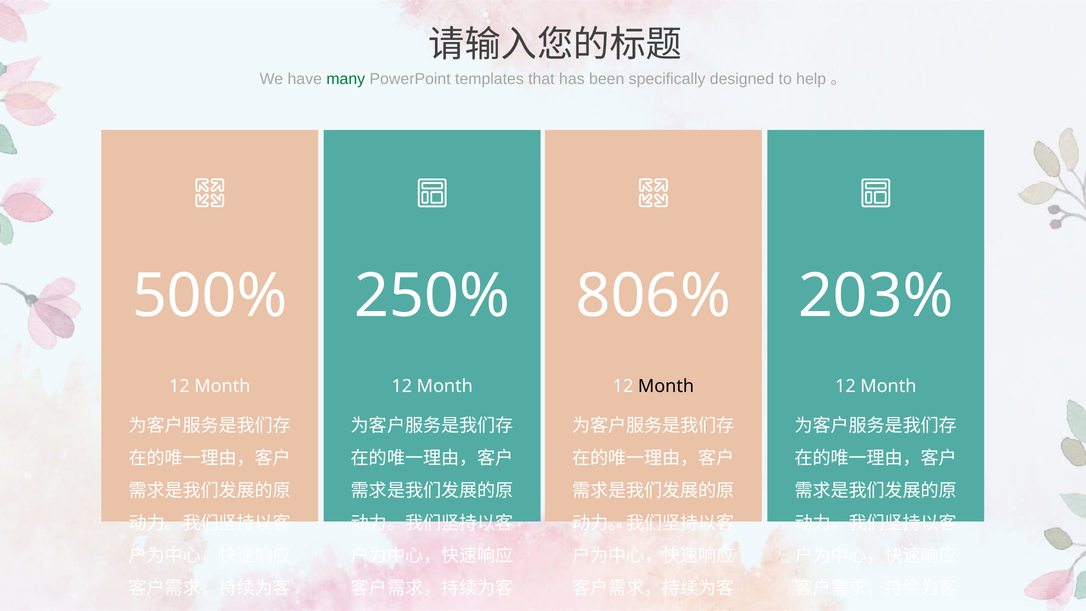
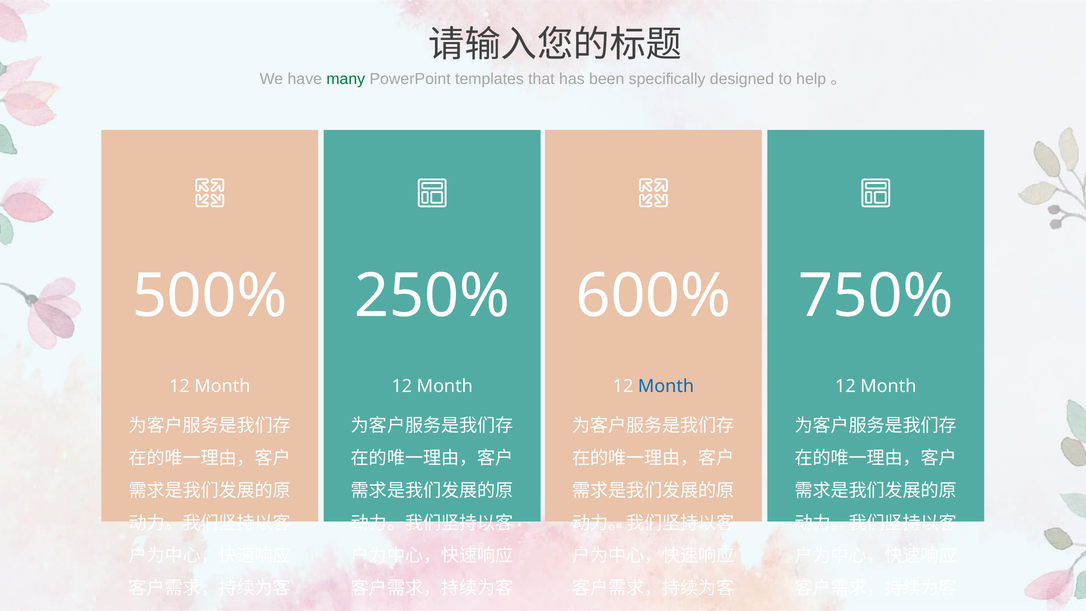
806%: 806% -> 600%
203%: 203% -> 750%
Month at (666, 386) colour: black -> blue
